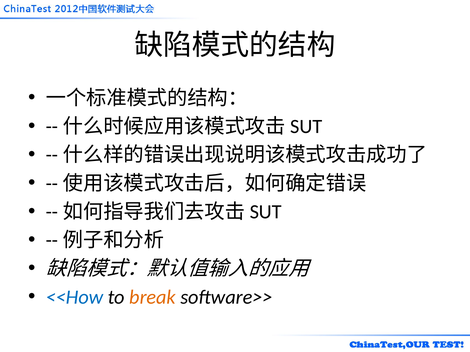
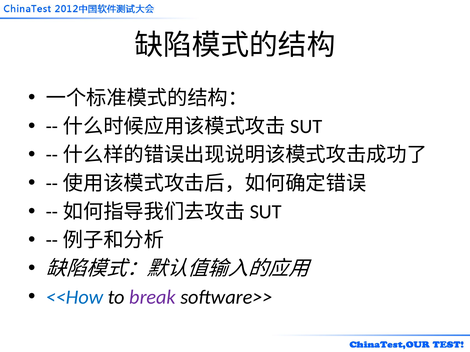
break colour: orange -> purple
